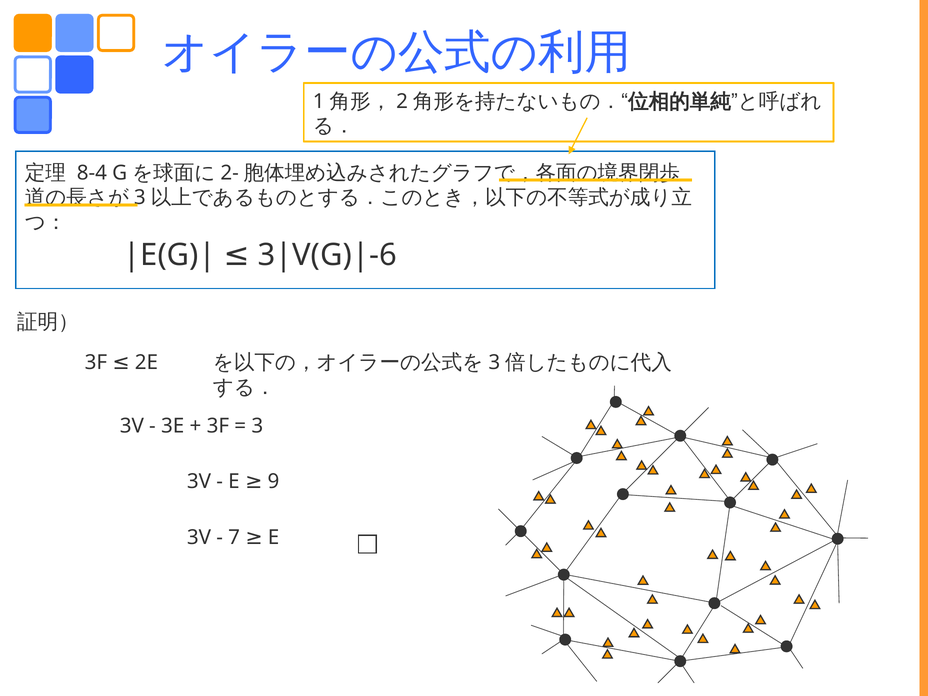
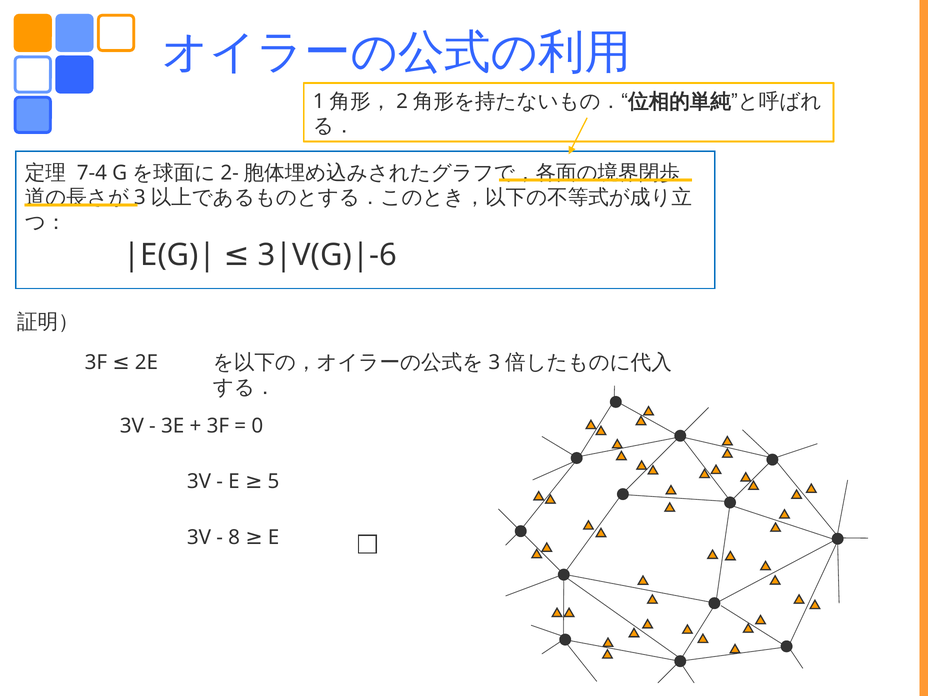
8-4: 8-4 -> 7-4
3: 3 -> 0
9: 9 -> 5
7: 7 -> 8
